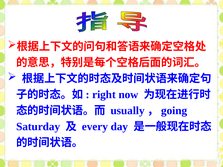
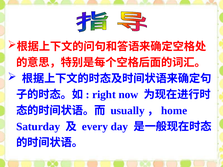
going: going -> home
